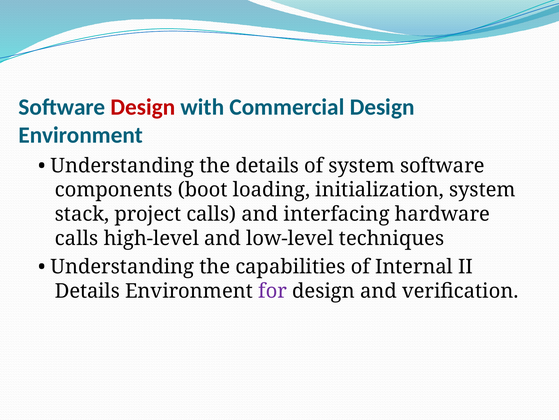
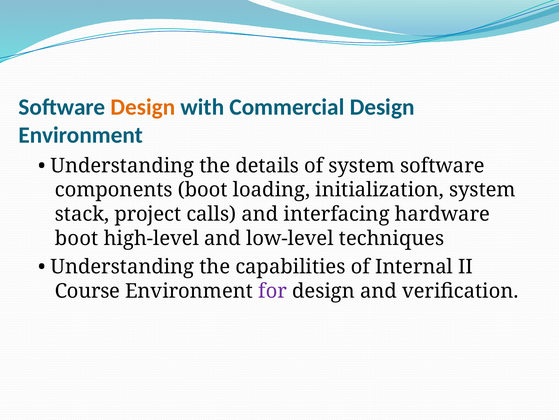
Design at (143, 107) colour: red -> orange
calls at (77, 238): calls -> boot
Details at (87, 291): Details -> Course
